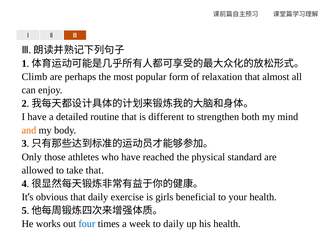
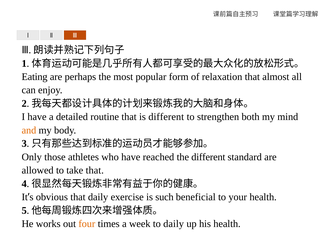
Climb: Climb -> Eating
the physical: physical -> different
girls: girls -> such
four colour: blue -> orange
